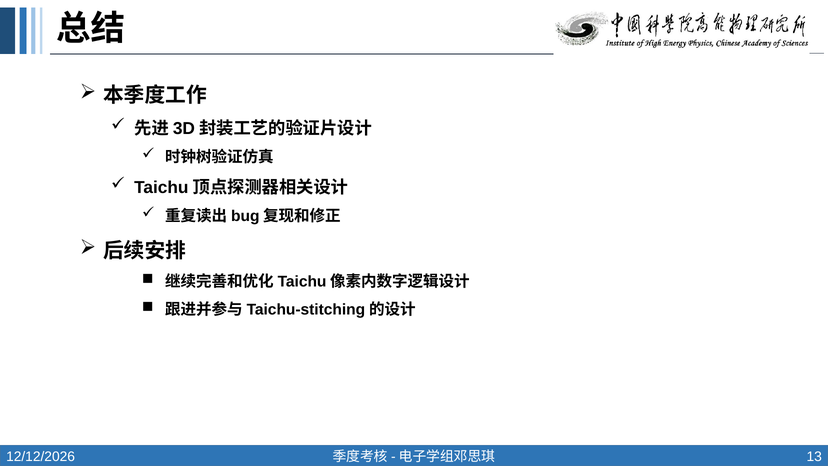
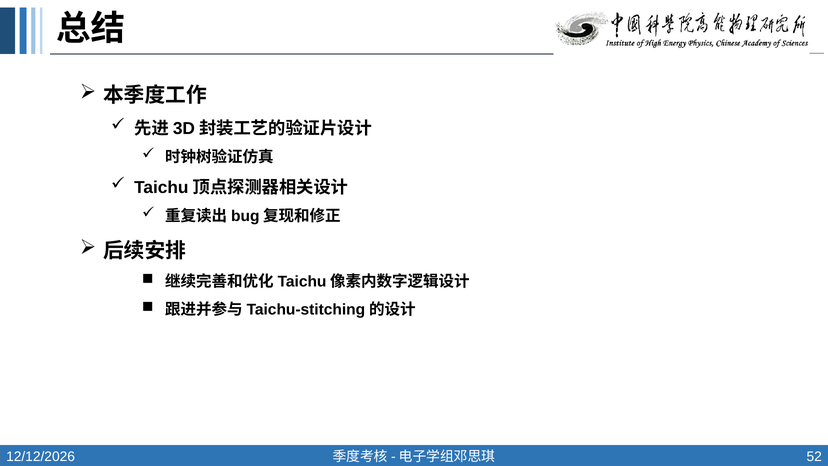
13: 13 -> 52
